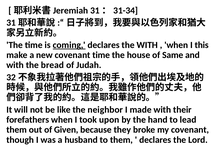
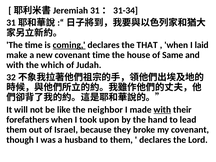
the WITH: WITH -> THAT
this: this -> laid
bread: bread -> which
with at (162, 110) underline: none -> present
Given: Given -> Israel
